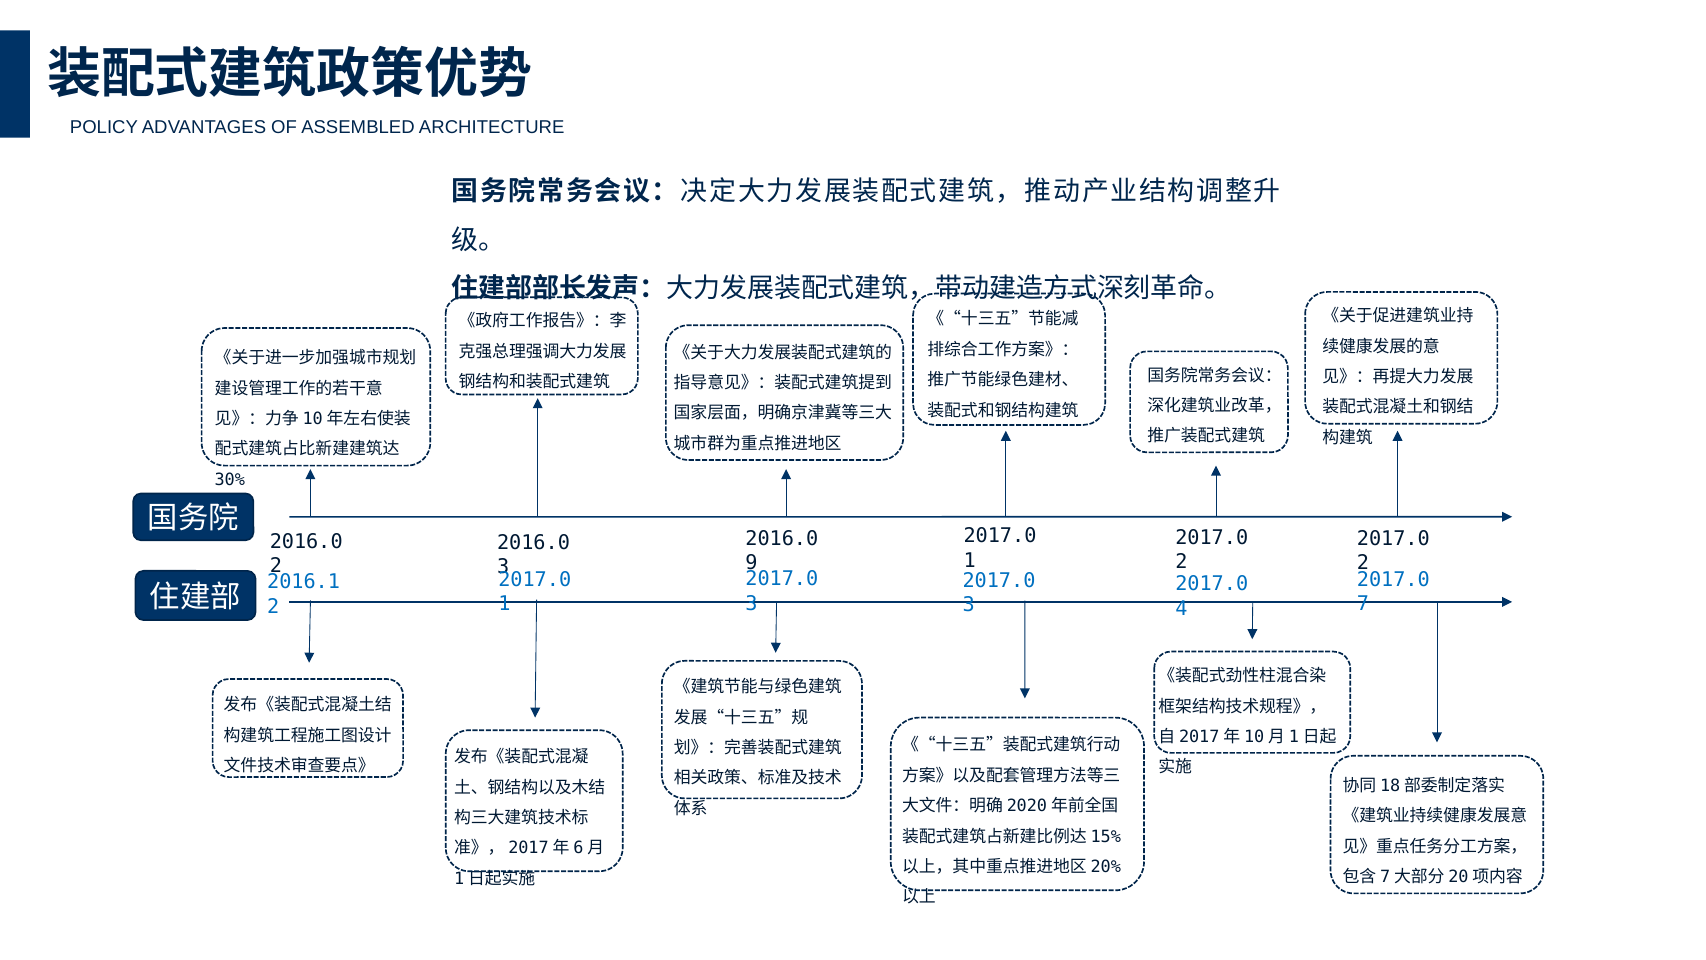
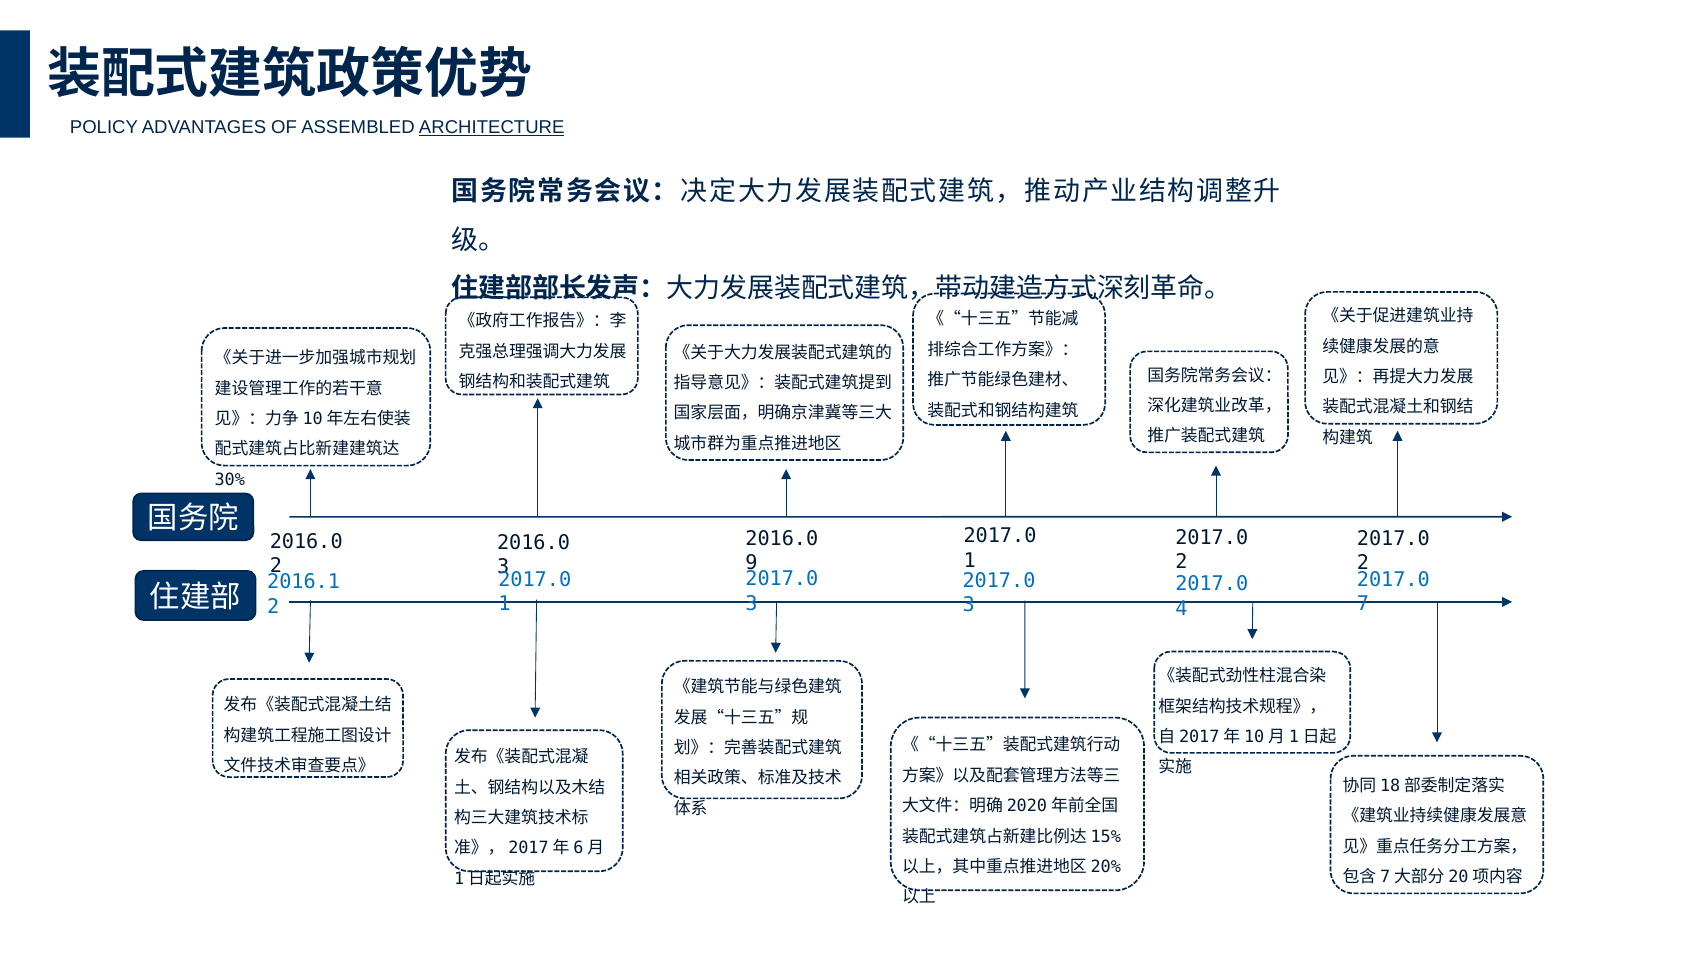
ARCHITECTURE underline: none -> present
